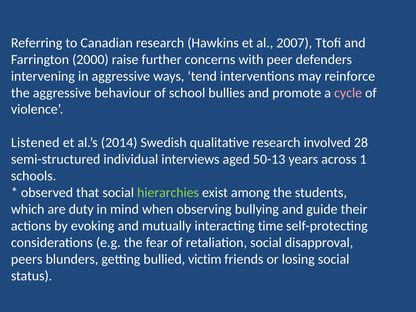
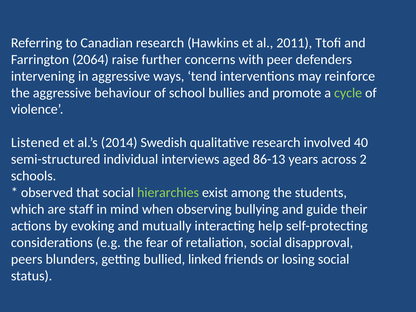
2007: 2007 -> 2011
2000: 2000 -> 2064
cycle colour: pink -> light green
28: 28 -> 40
50-13: 50-13 -> 86-13
1: 1 -> 2
duty: duty -> staff
time: time -> help
victim: victim -> linked
